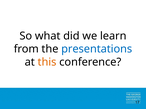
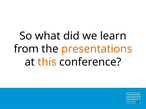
presentations colour: blue -> orange
